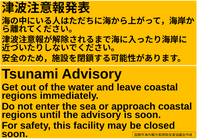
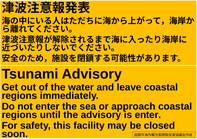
is soon: soon -> enter
